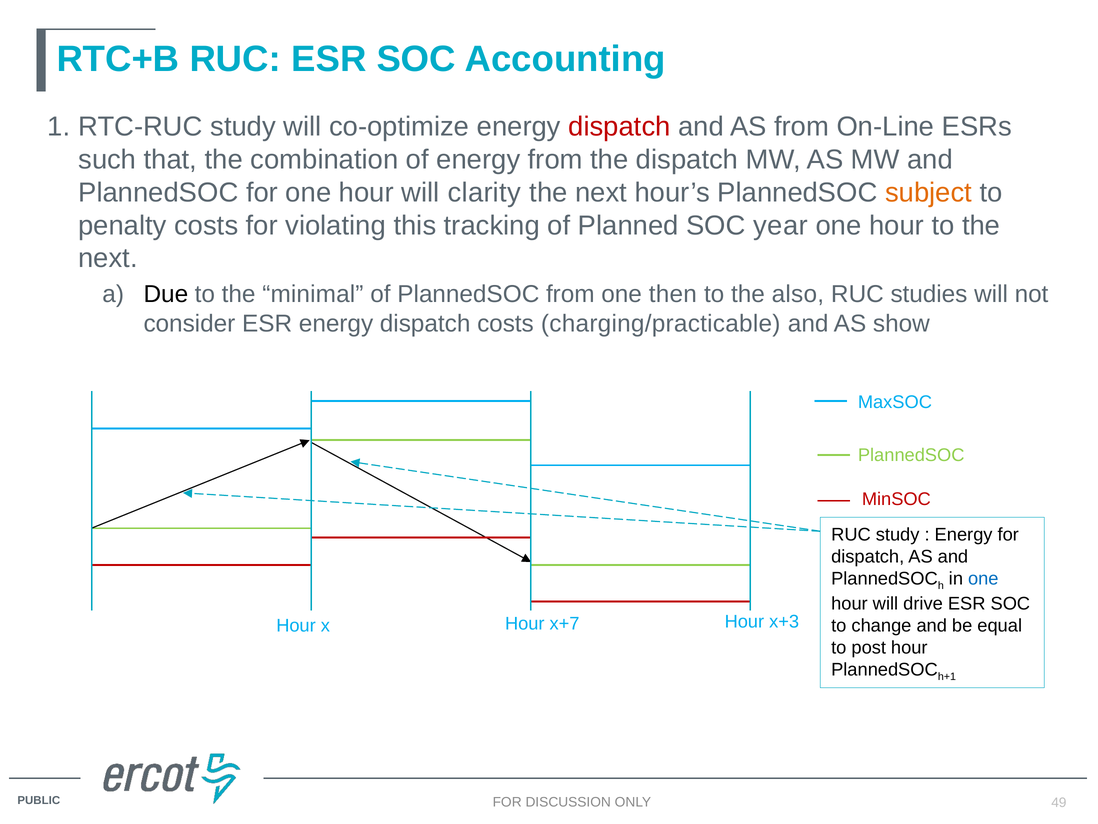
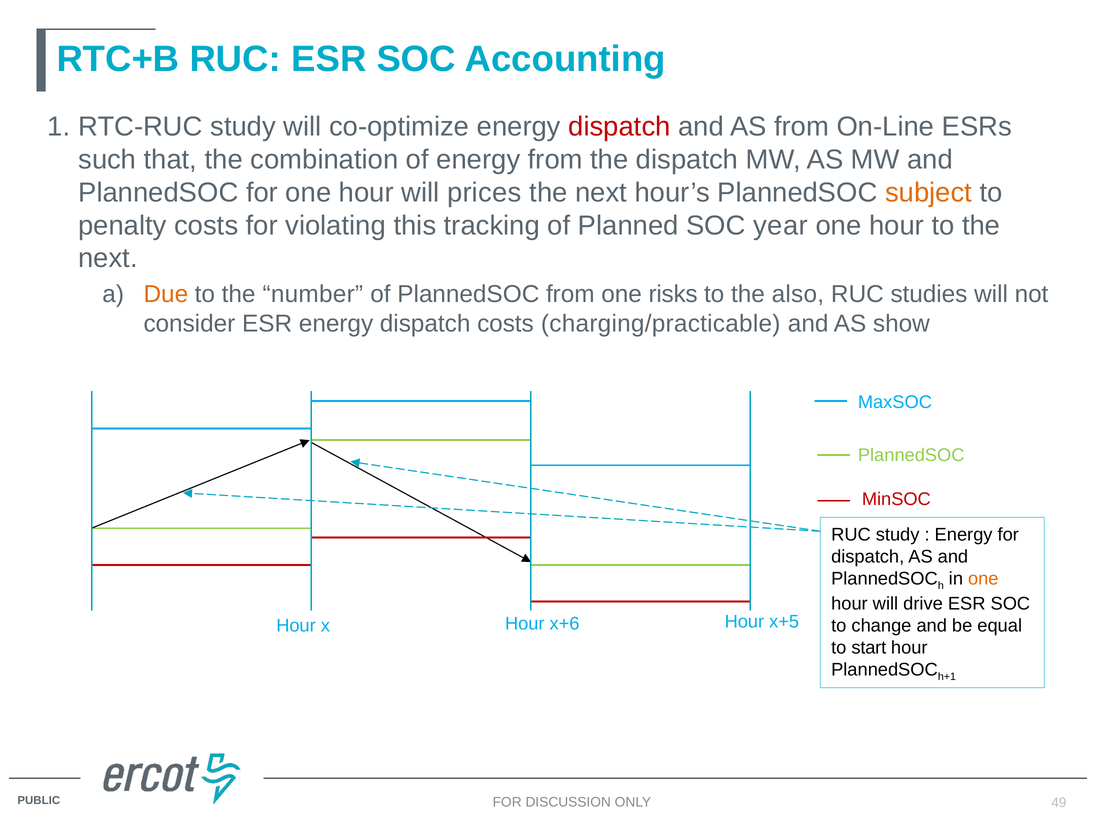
clarity: clarity -> prices
Due colour: black -> orange
minimal: minimal -> number
then: then -> risks
one at (983, 578) colour: blue -> orange
x+7: x+7 -> x+6
x+3: x+3 -> x+5
post: post -> start
